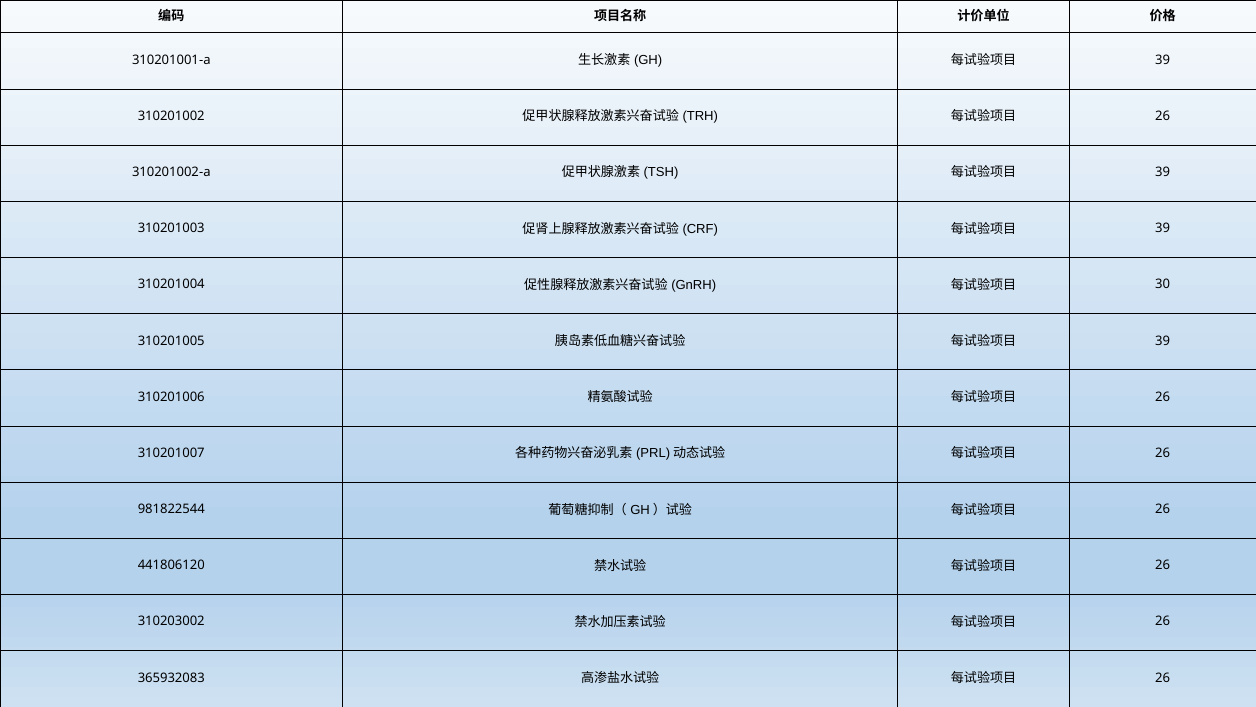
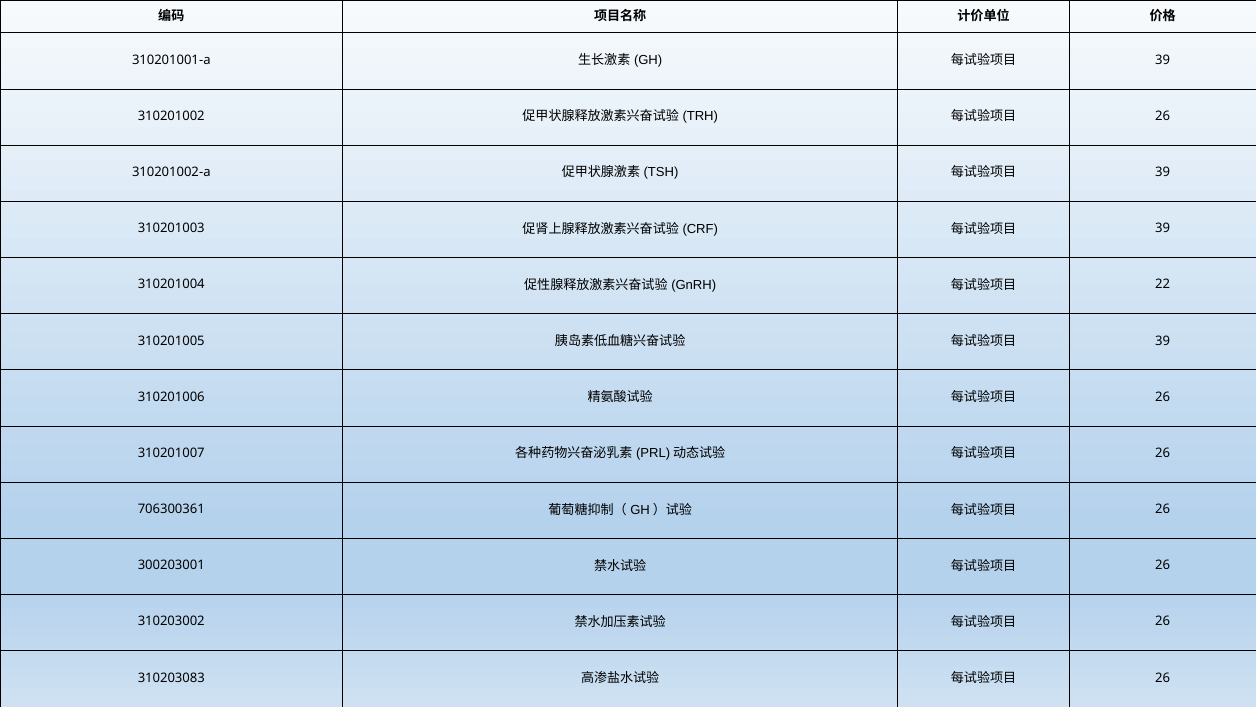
30: 30 -> 22
981822544: 981822544 -> 706300361
441806120: 441806120 -> 300203001
365932083: 365932083 -> 310203083
